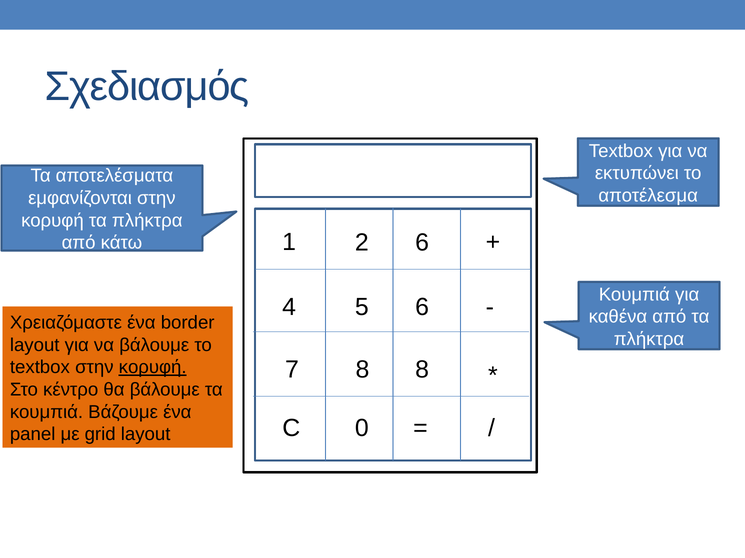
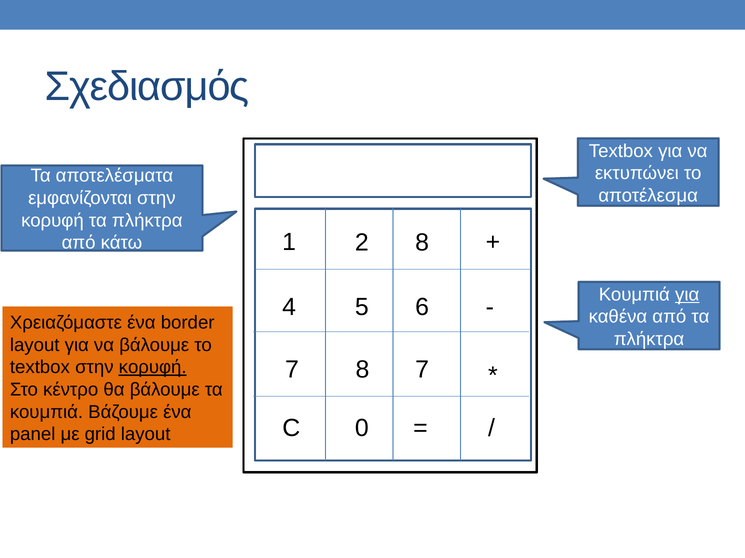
2 6: 6 -> 8
για at (687, 295) underline: none -> present
8 8: 8 -> 7
